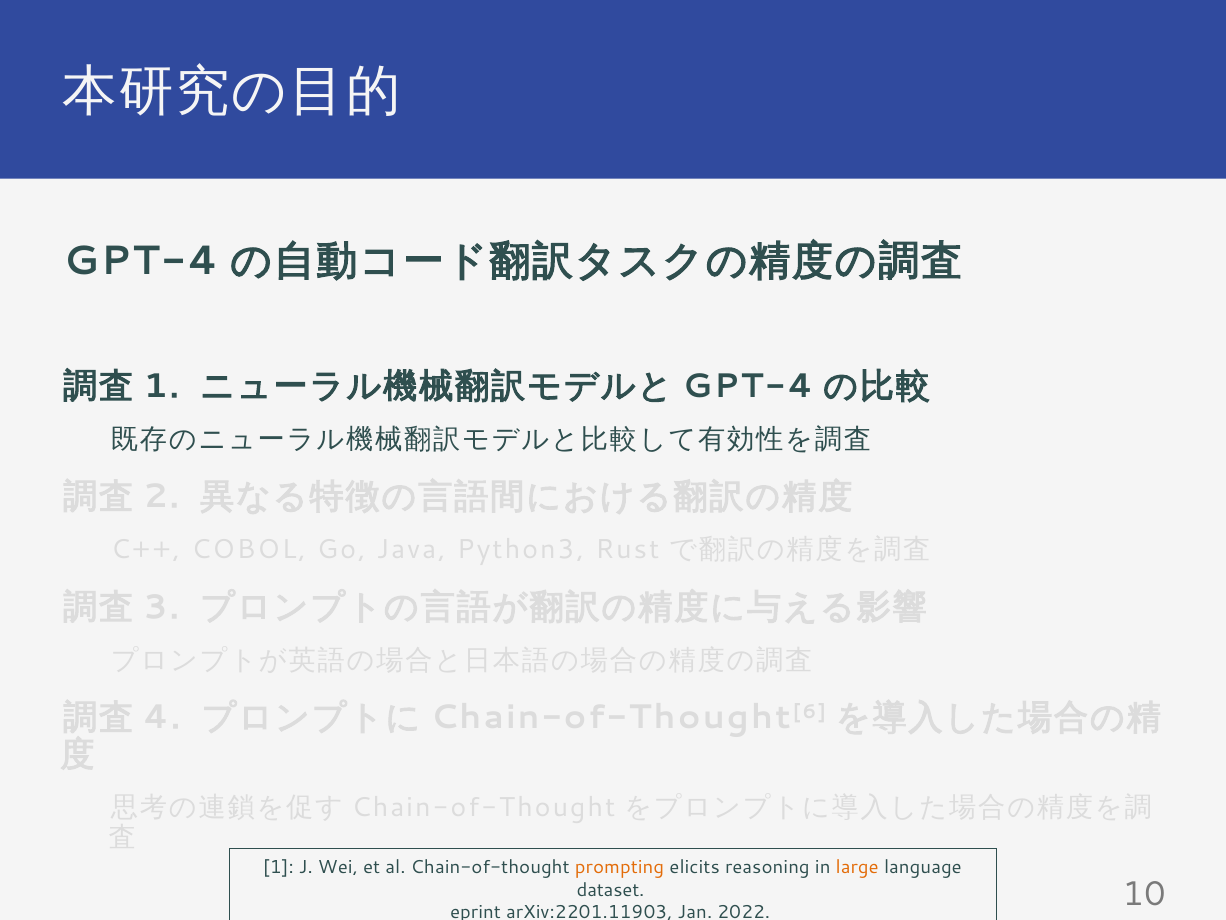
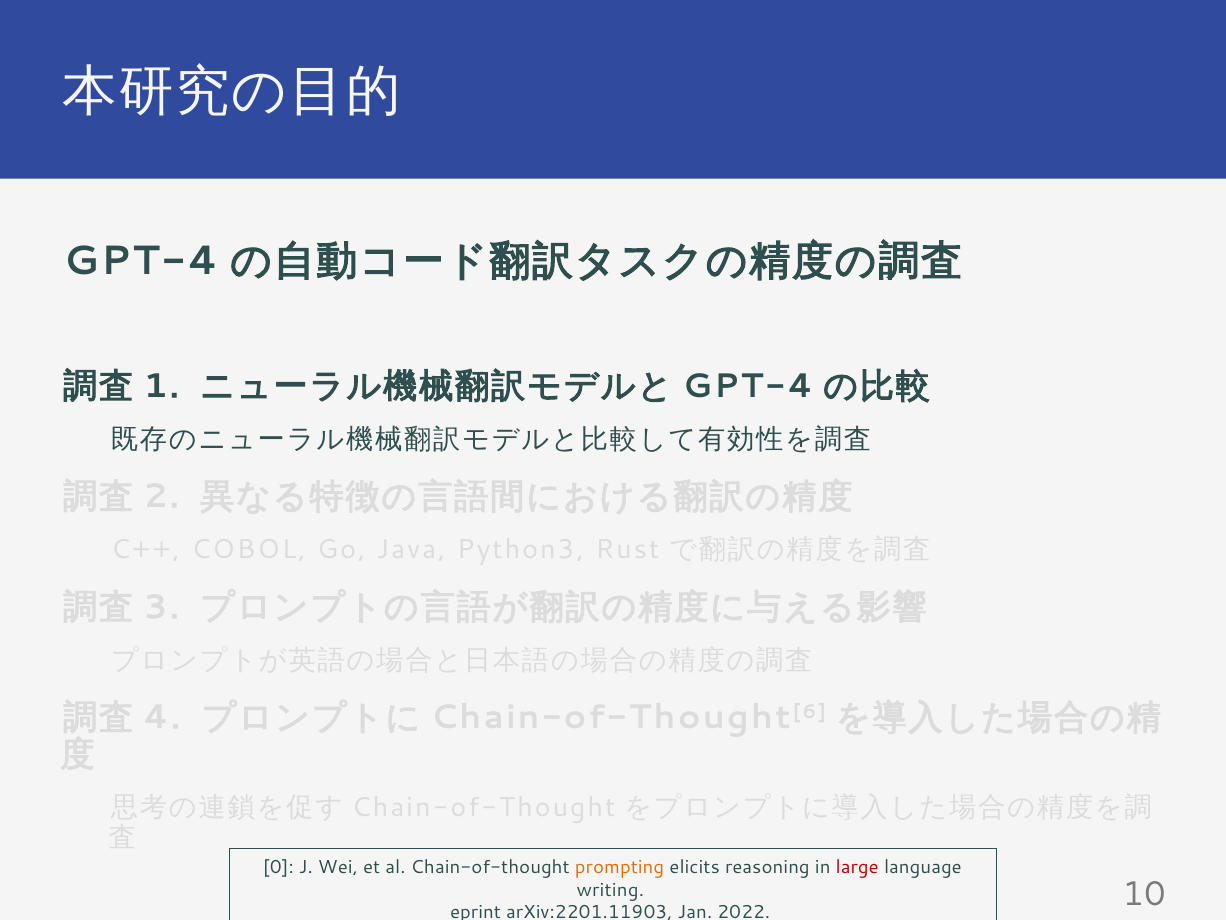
1 at (278, 867): 1 -> 0
large colour: orange -> red
dataset: dataset -> writing
